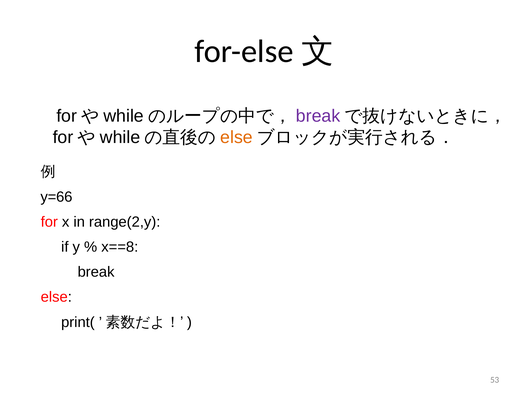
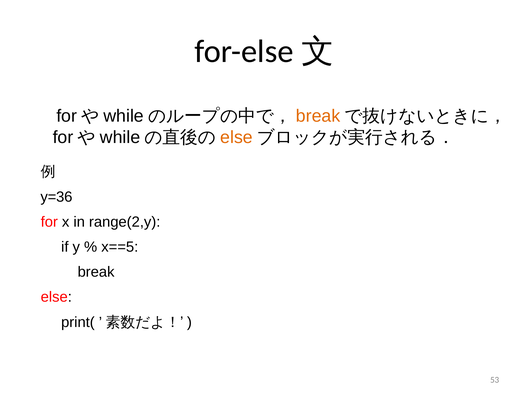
break at (318, 116) colour: purple -> orange
y=66: y=66 -> y=36
x==8: x==8 -> x==5
